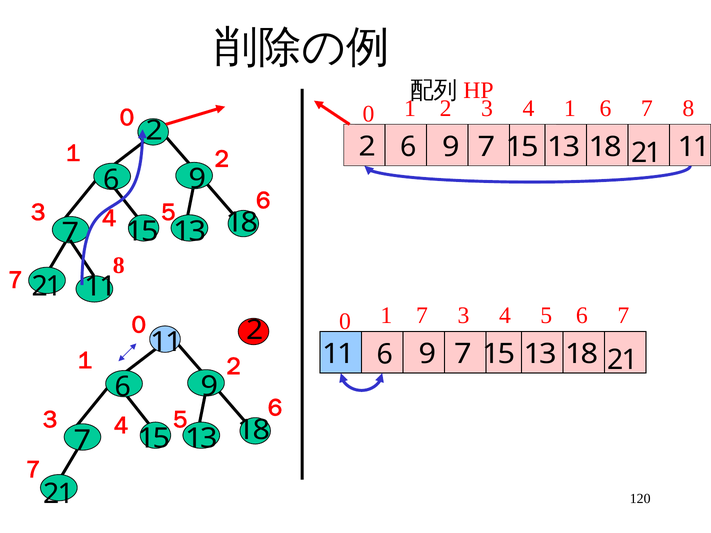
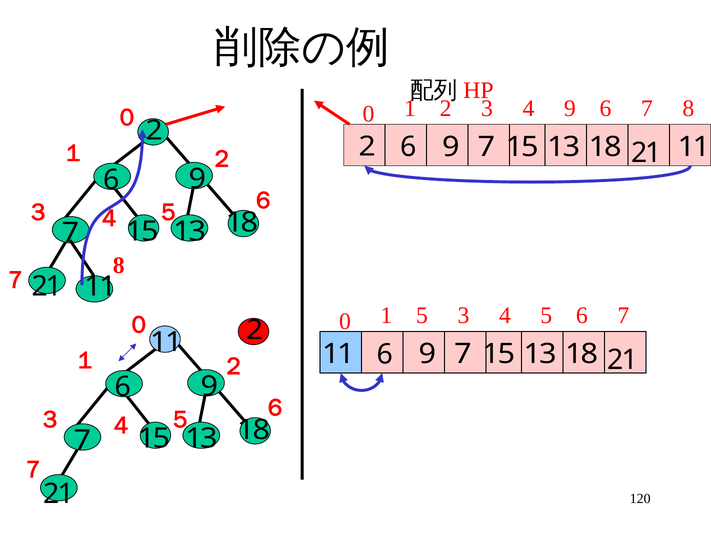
4 1: 1 -> 9
1 7: 7 -> 5
